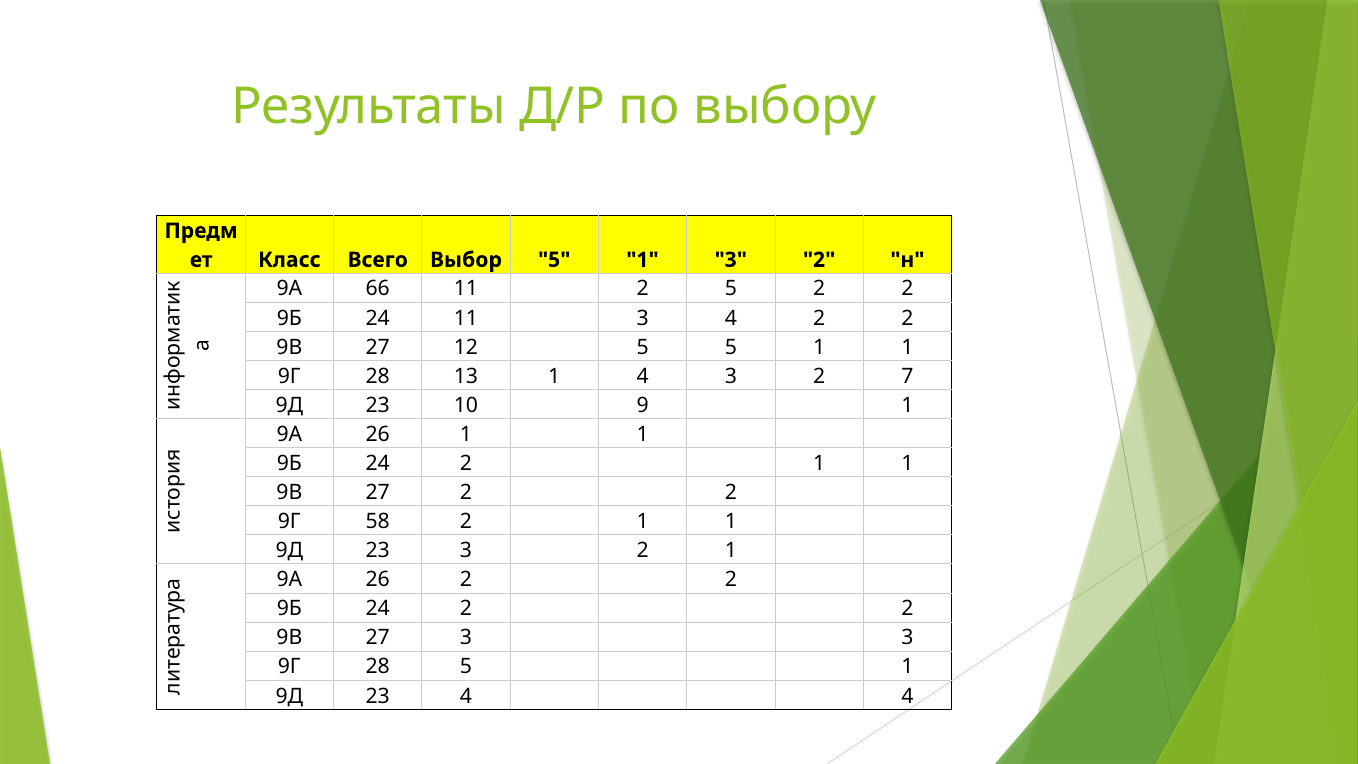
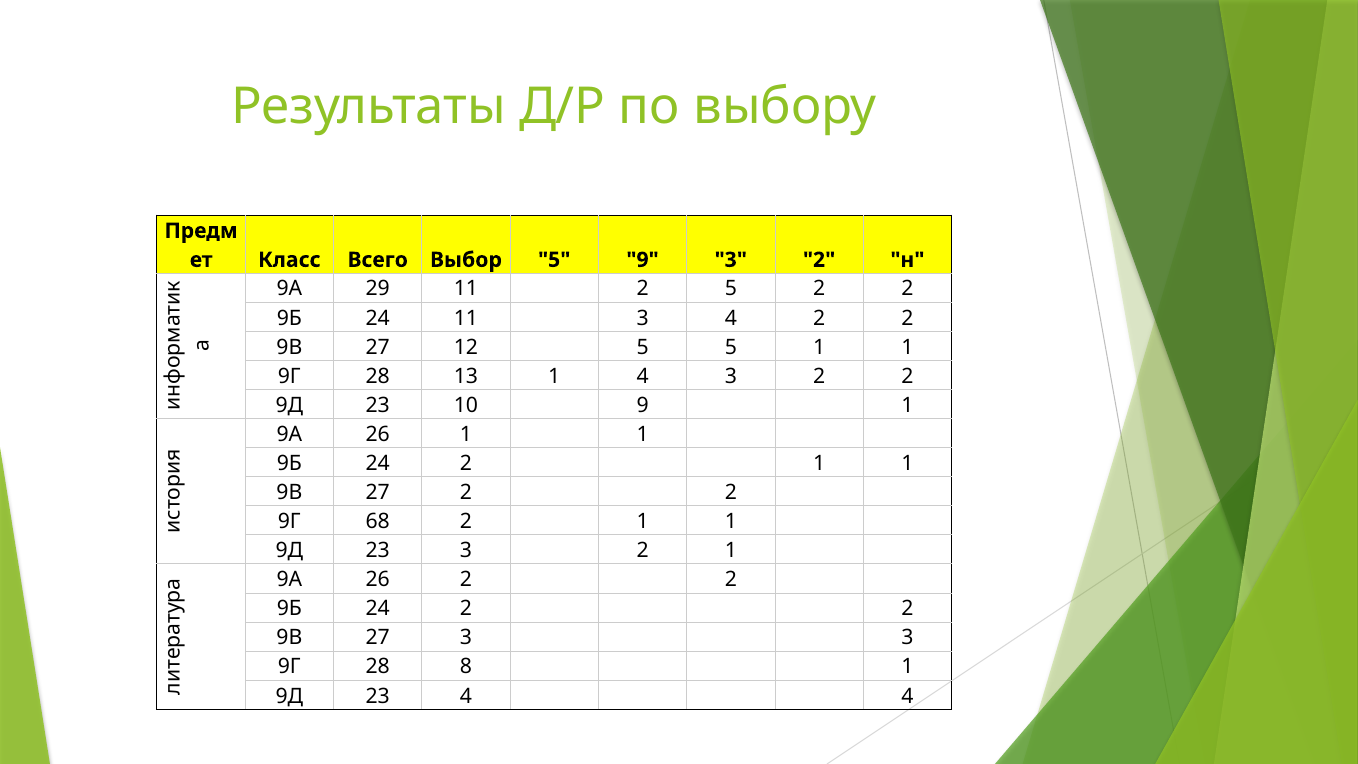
Выбор 5 1: 1 -> 9
66: 66 -> 29
3 2 7: 7 -> 2
58: 58 -> 68
28 5: 5 -> 8
